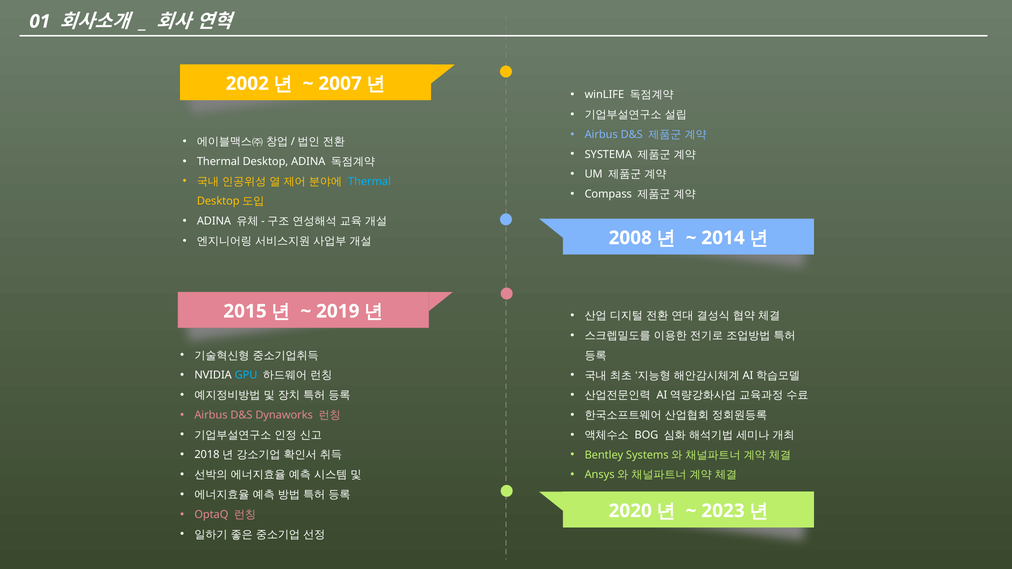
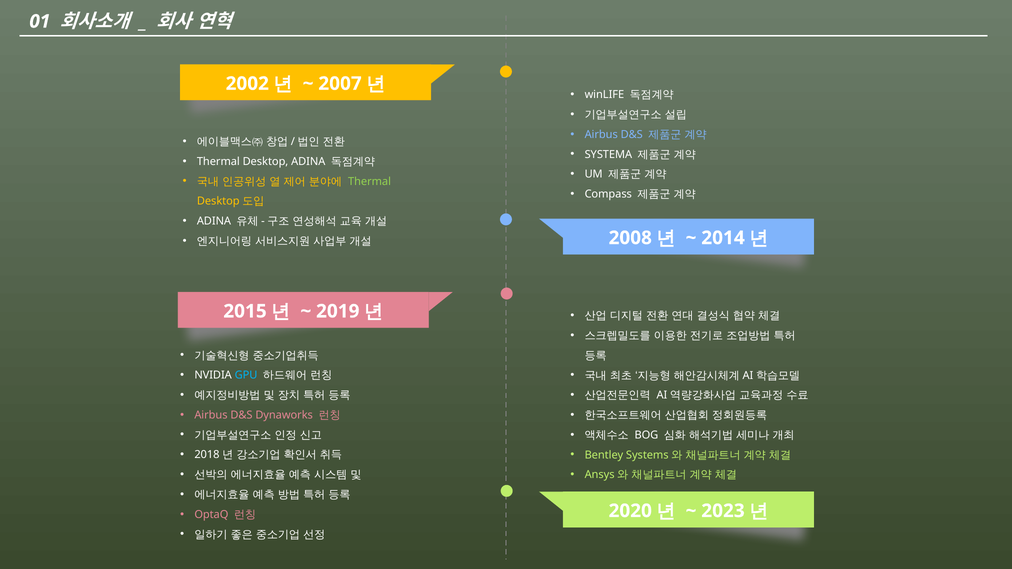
Thermal at (370, 181) colour: light blue -> light green
